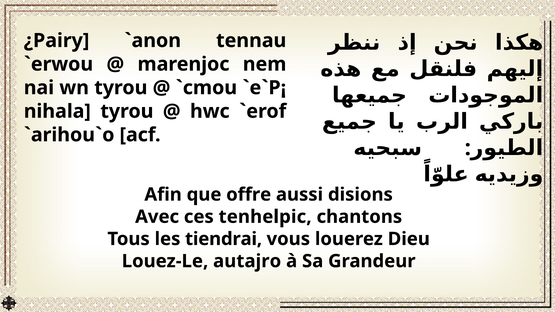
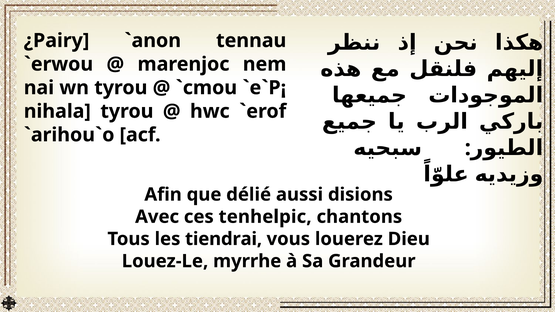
offre: offre -> délié
autajro: autajro -> myrrhe
